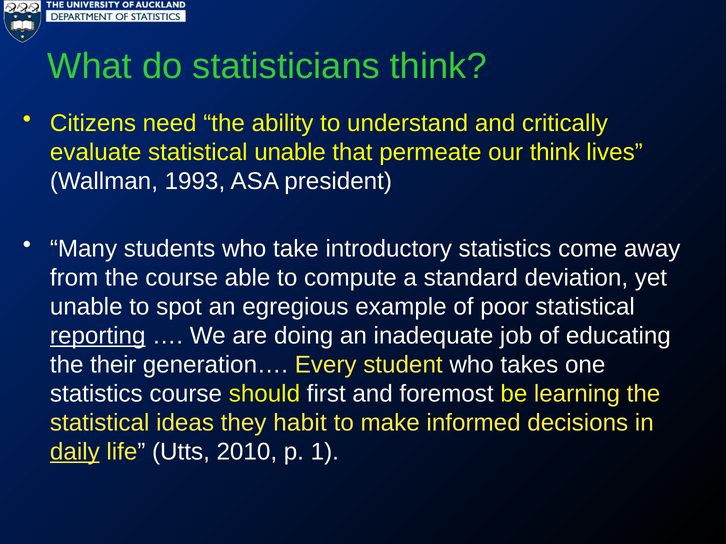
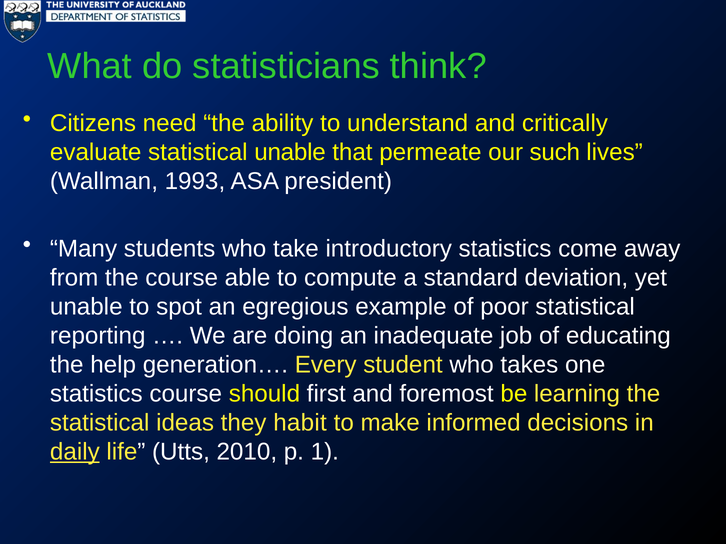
our think: think -> such
reporting underline: present -> none
their: their -> help
